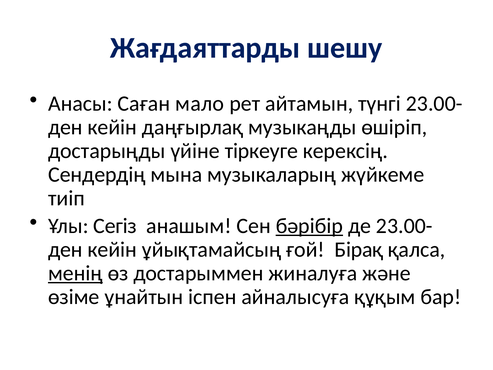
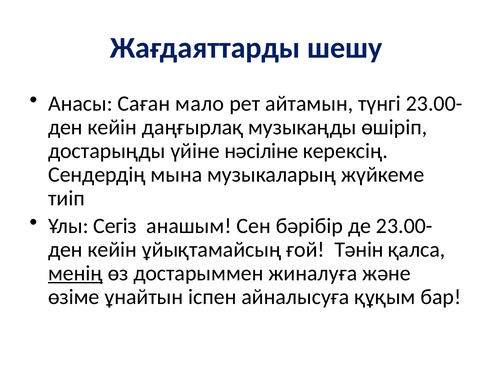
тіркеуге: тіркеуге -> нәсіліне
бәрібір underline: present -> none
Бірақ: Бірақ -> Тәнiн
